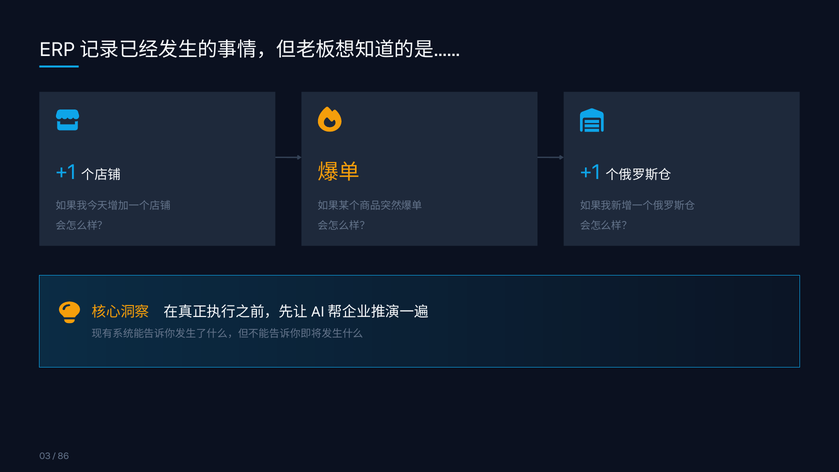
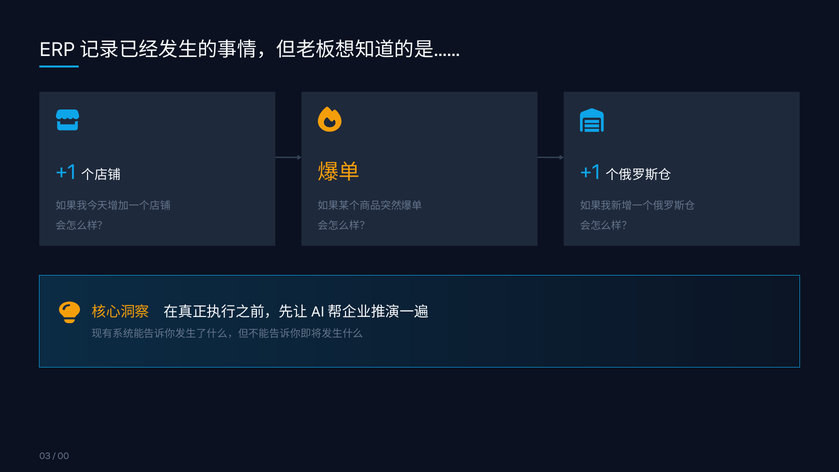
86: 86 -> 00
